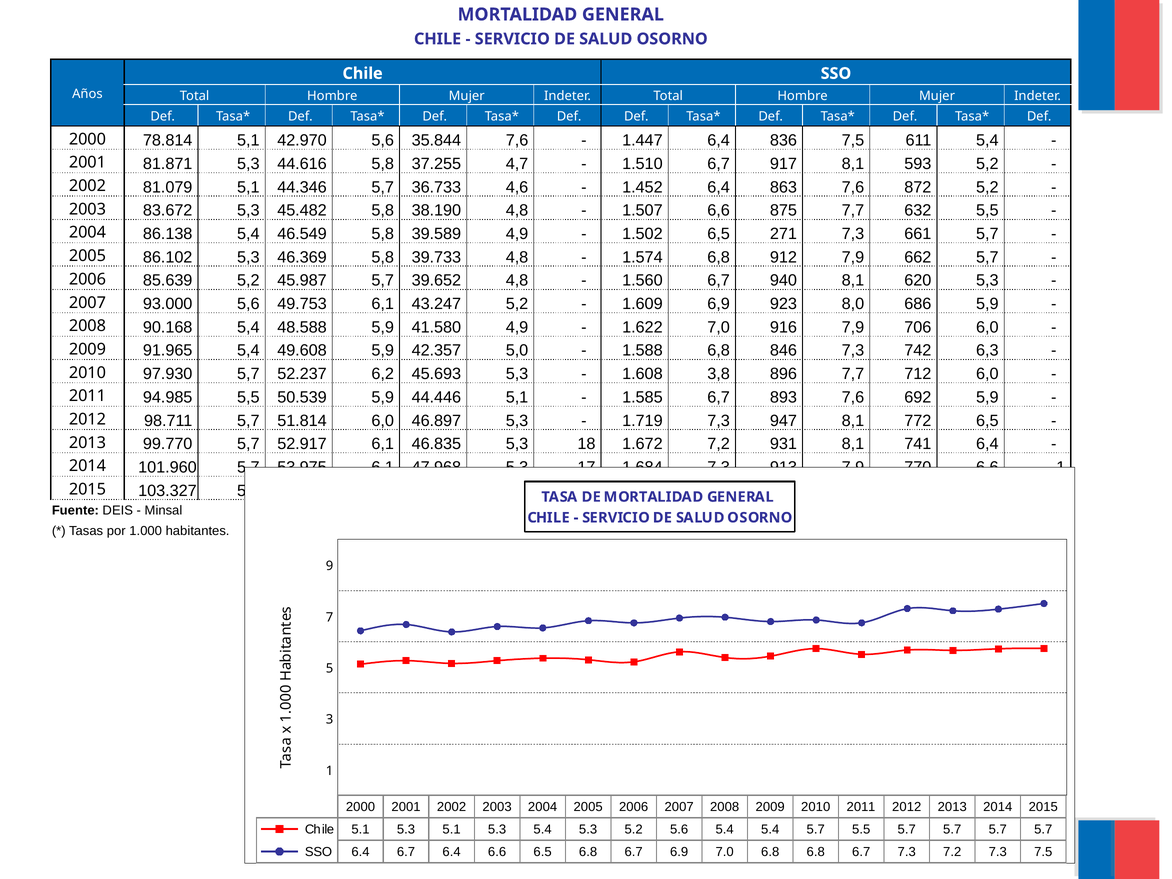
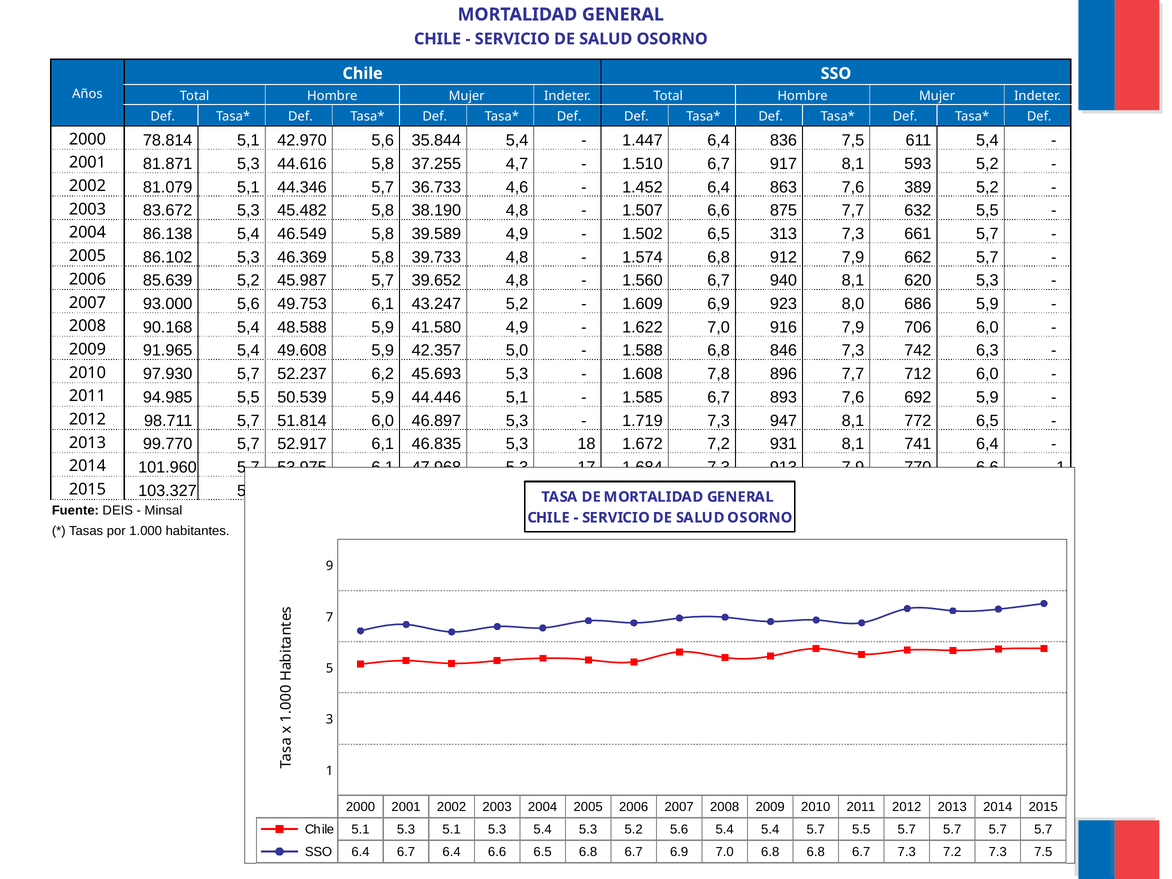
35.844 7,6: 7,6 -> 5,4
872: 872 -> 389
271: 271 -> 313
3,8: 3,8 -> 7,8
